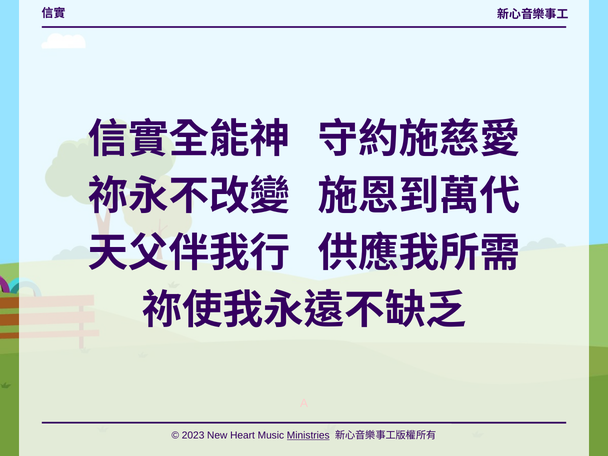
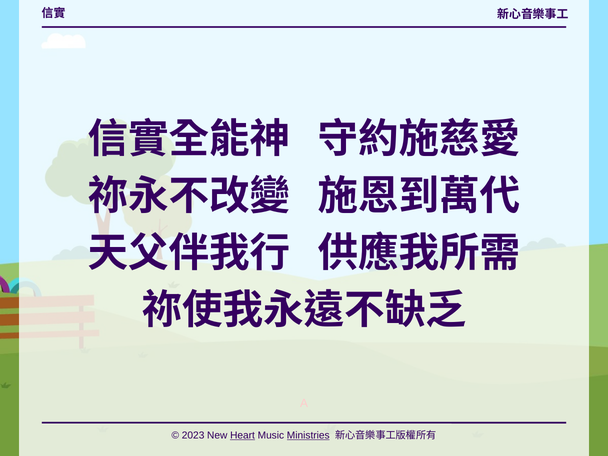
Heart underline: none -> present
